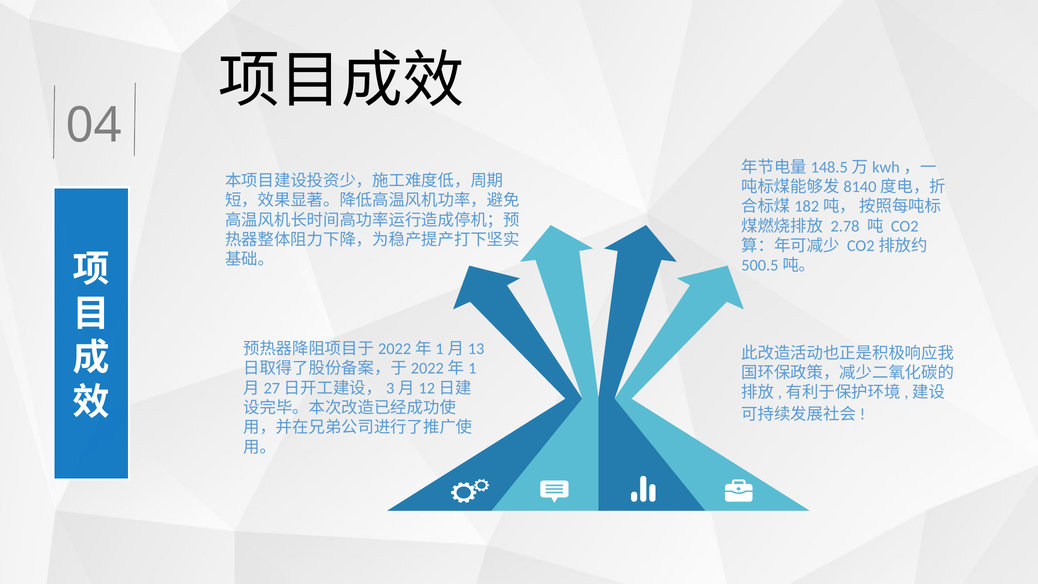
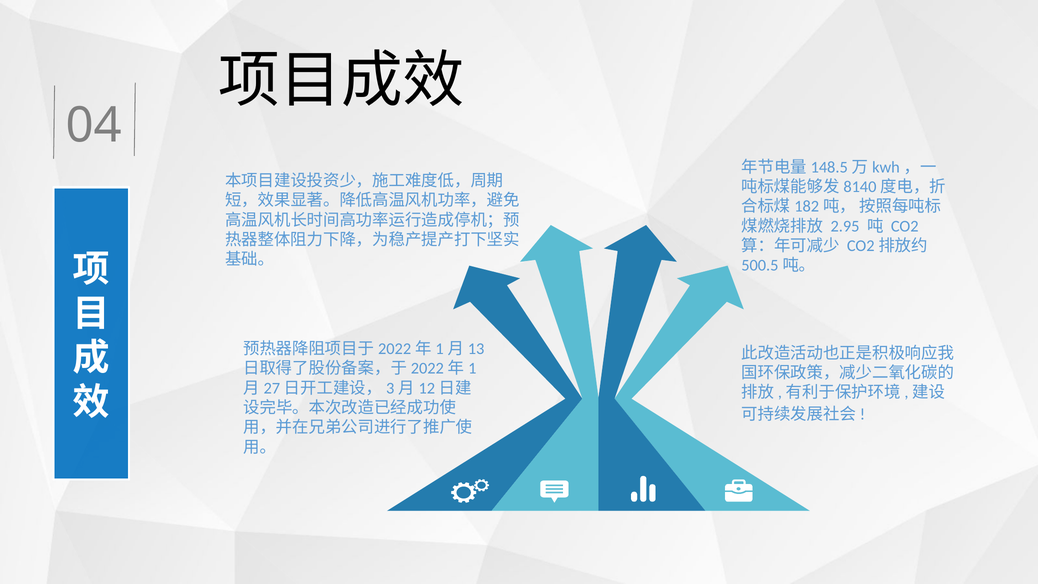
2.78: 2.78 -> 2.95
